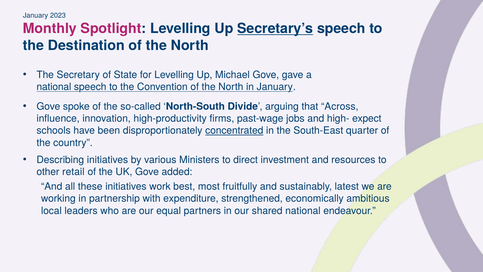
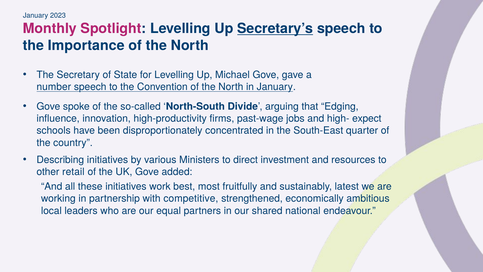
Destination: Destination -> Importance
national at (54, 87): national -> number
Across: Across -> Edging
concentrated underline: present -> none
expenditure: expenditure -> competitive
